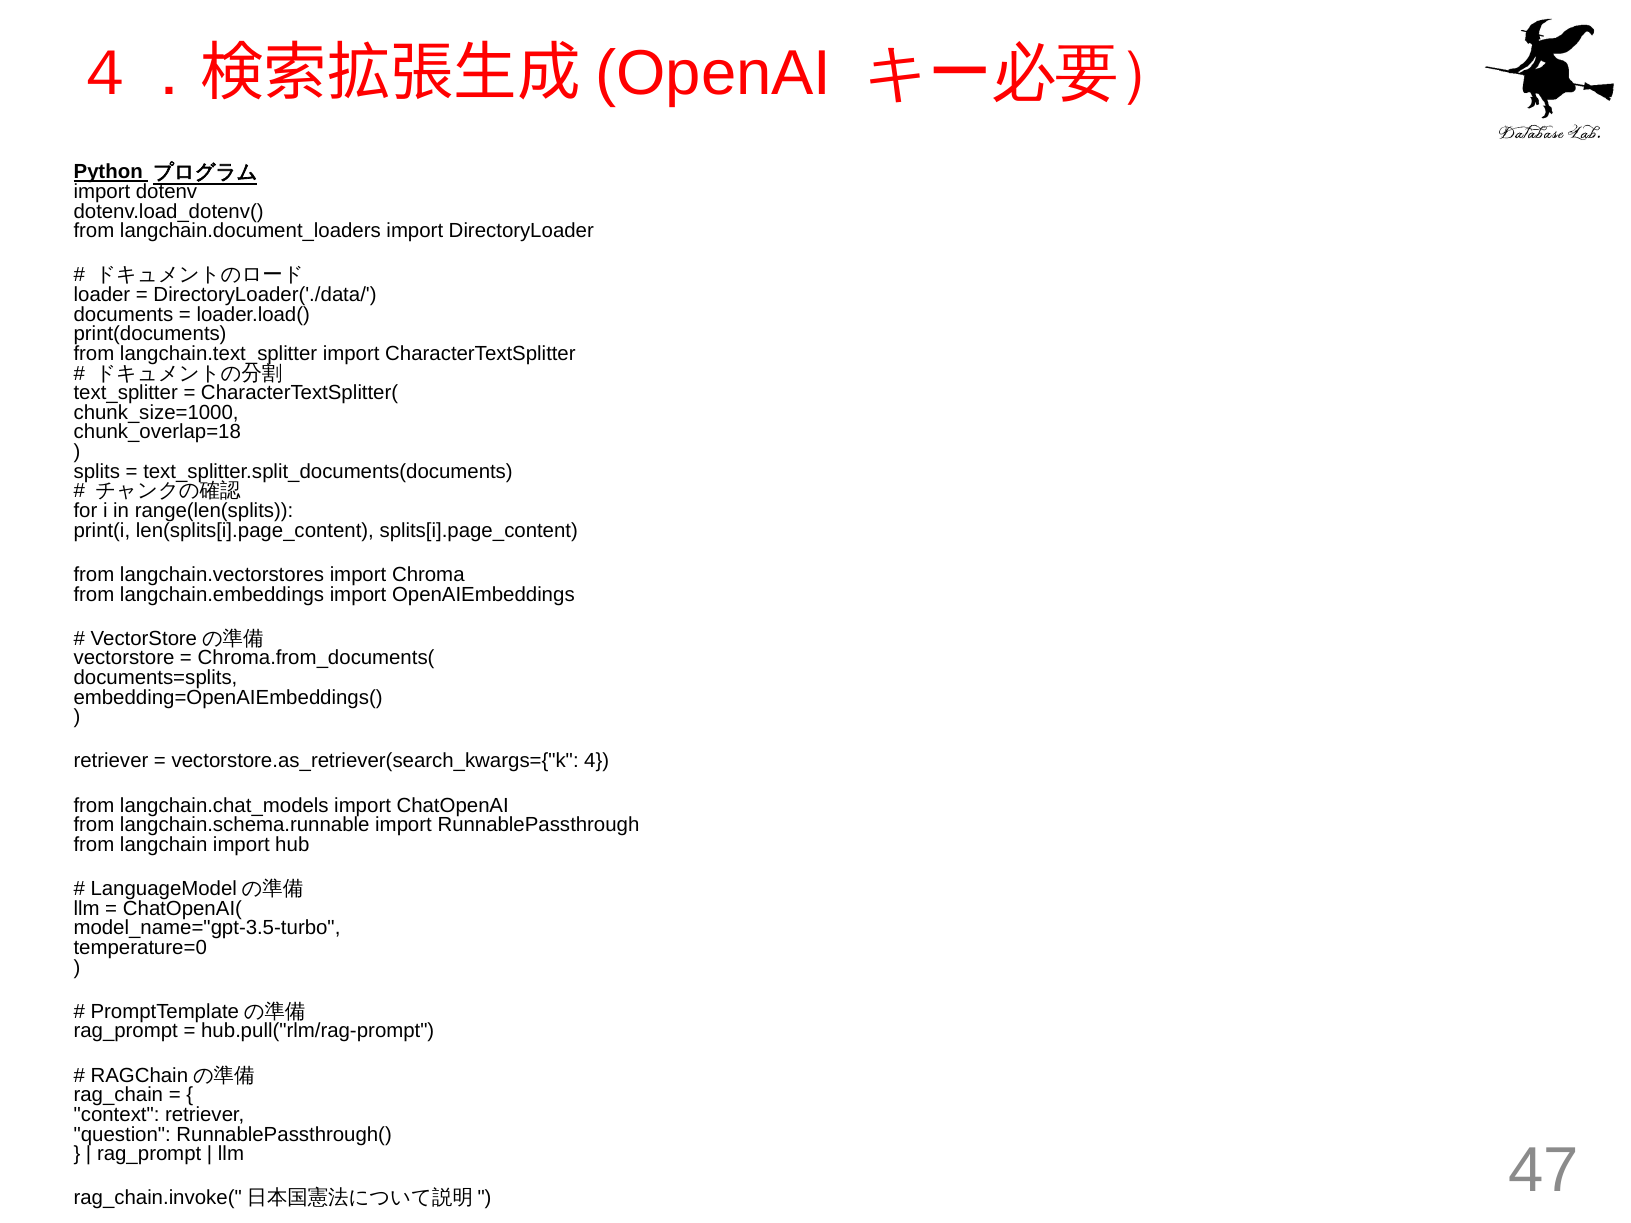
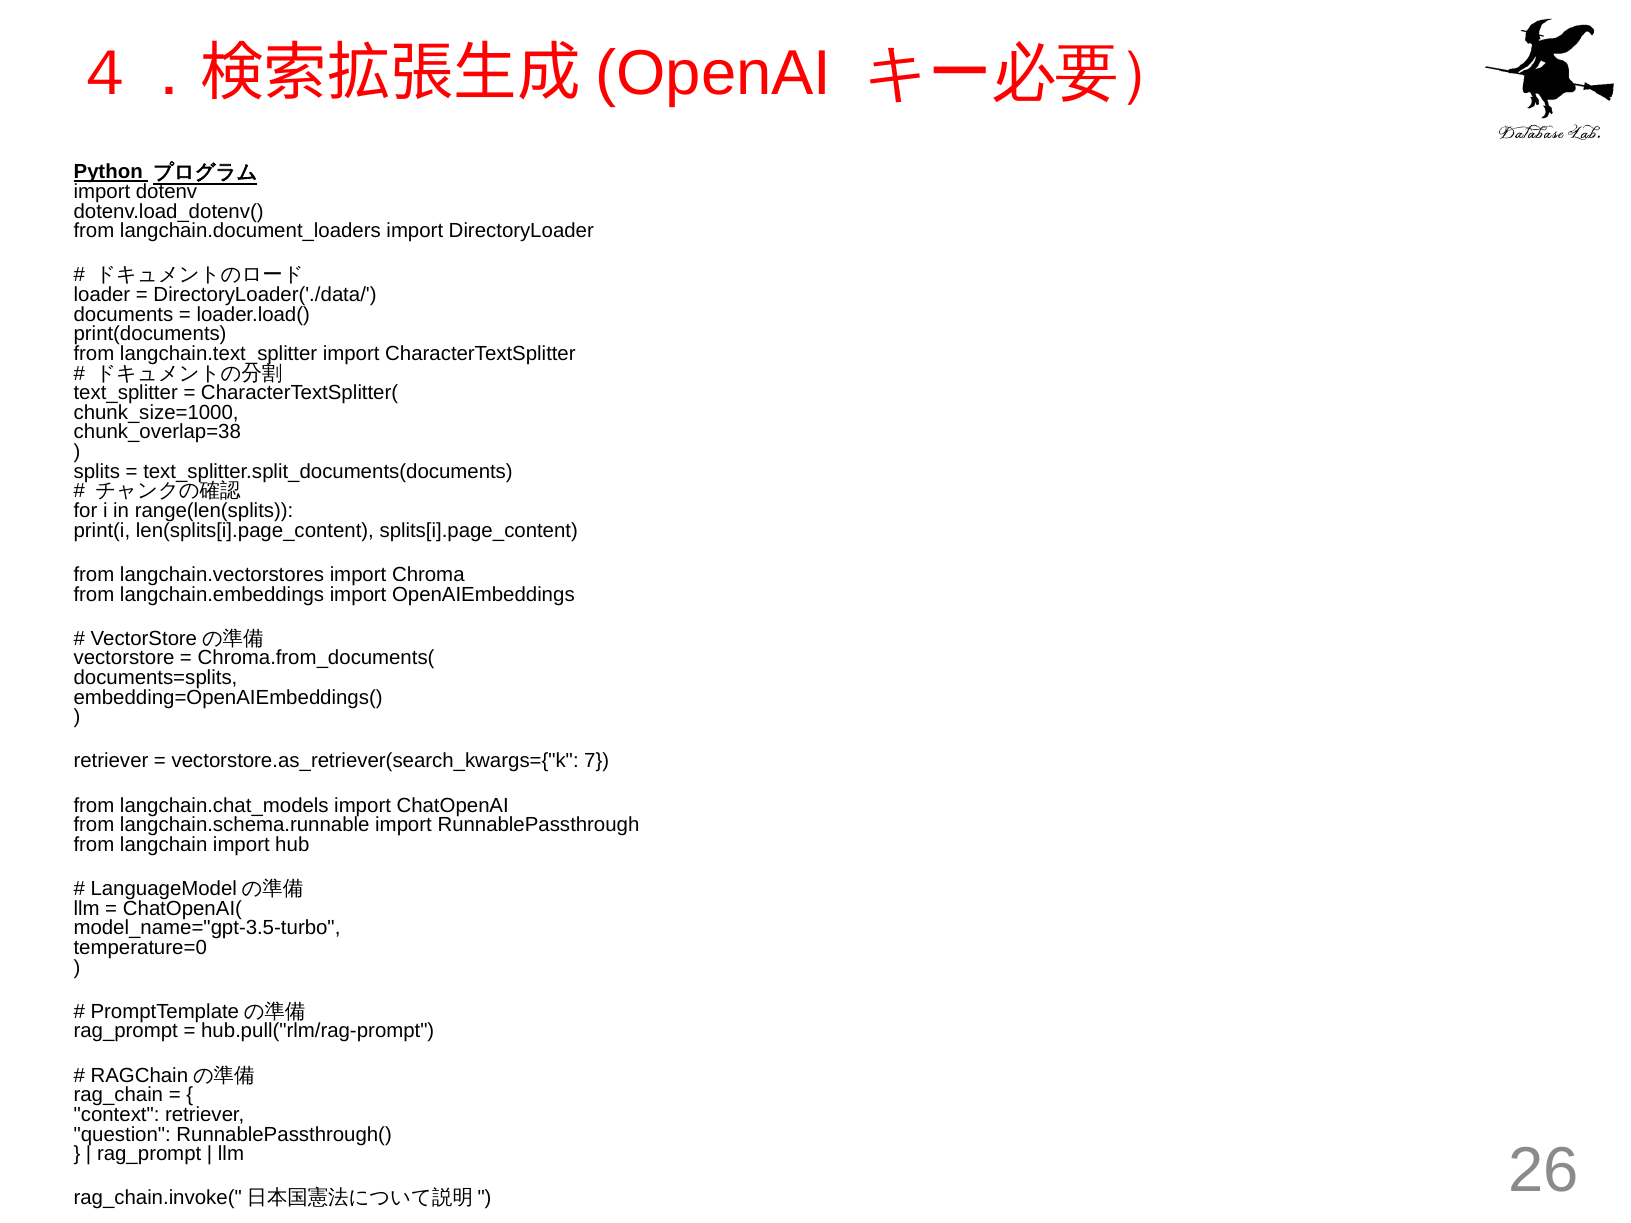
chunk_overlap=18: chunk_overlap=18 -> chunk_overlap=38
4: 4 -> 7
47: 47 -> 26
